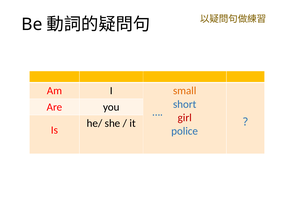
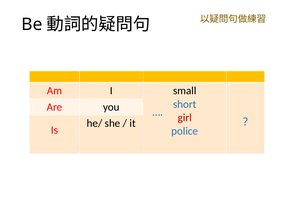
small colour: orange -> black
